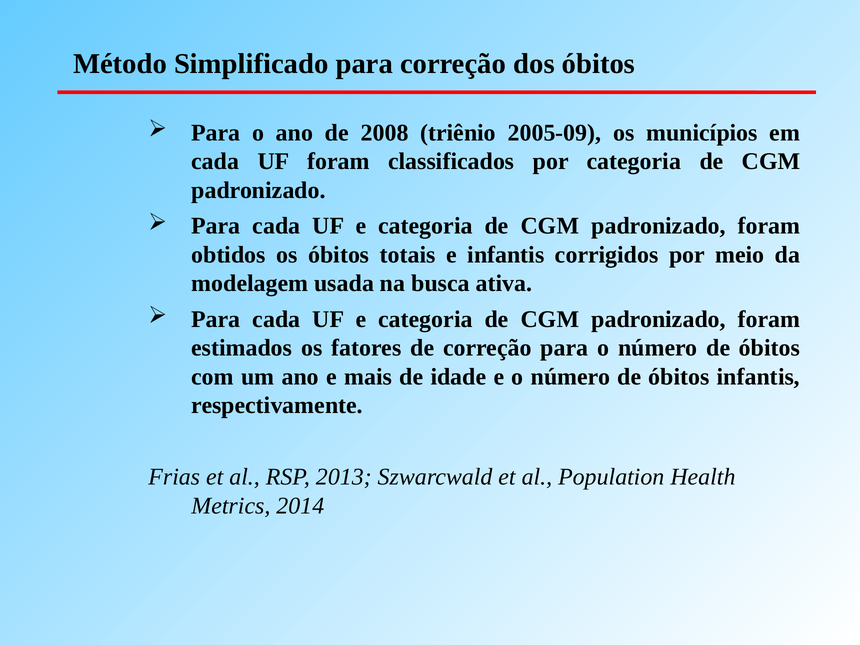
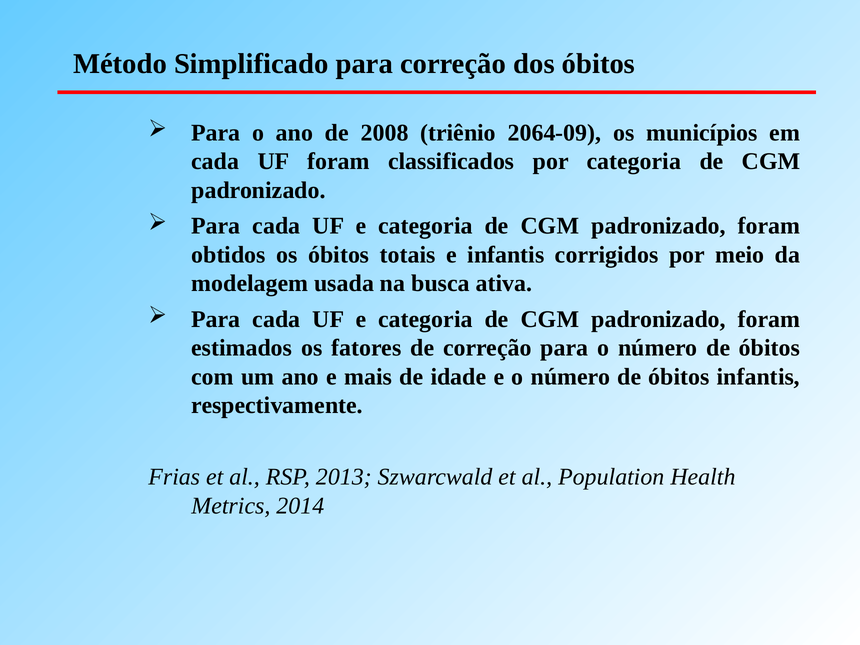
2005-09: 2005-09 -> 2064-09
